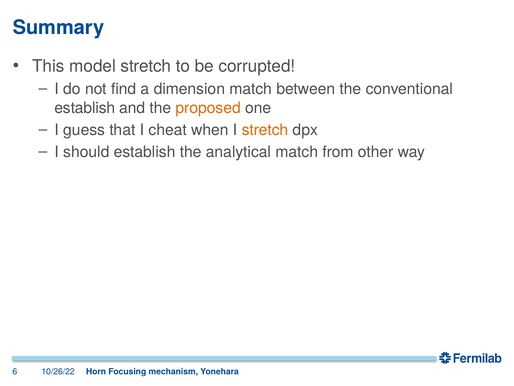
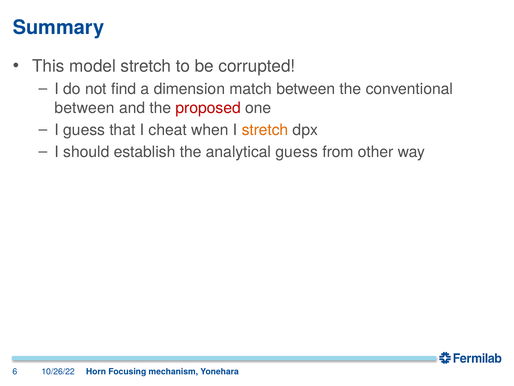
establish at (85, 108): establish -> between
proposed colour: orange -> red
analytical match: match -> guess
